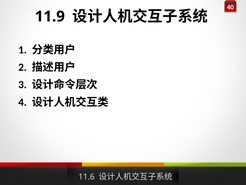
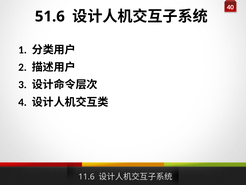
11.9: 11.9 -> 51.6
